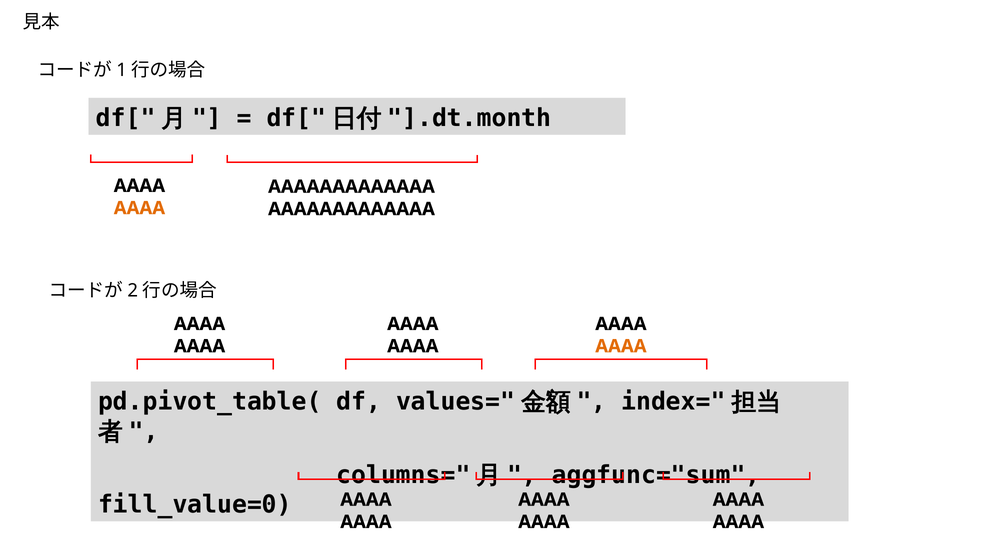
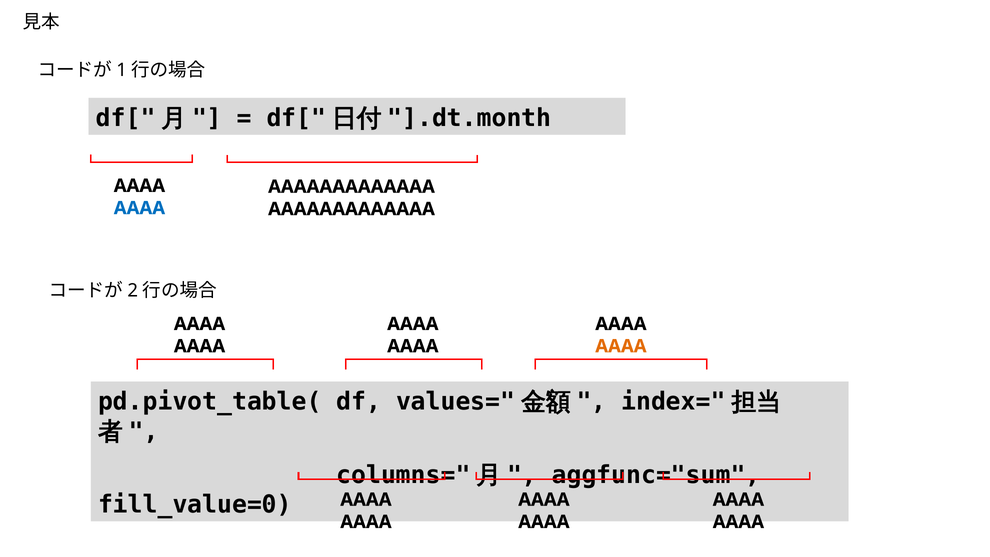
AAAA at (139, 208) colour: orange -> blue
